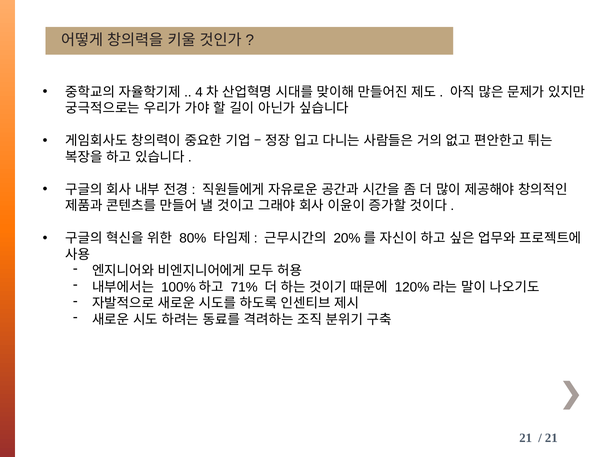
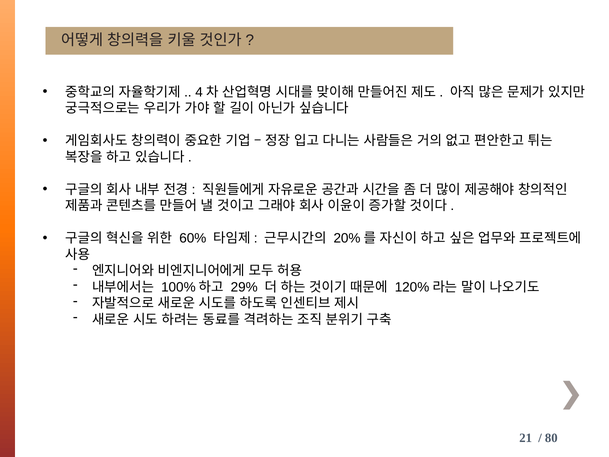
80%: 80% -> 60%
71%: 71% -> 29%
21 at (551, 438): 21 -> 80
